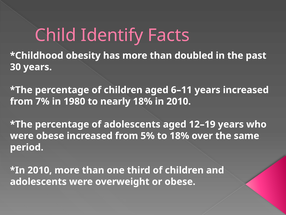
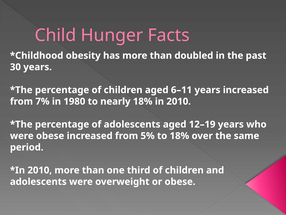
Identify: Identify -> Hunger
